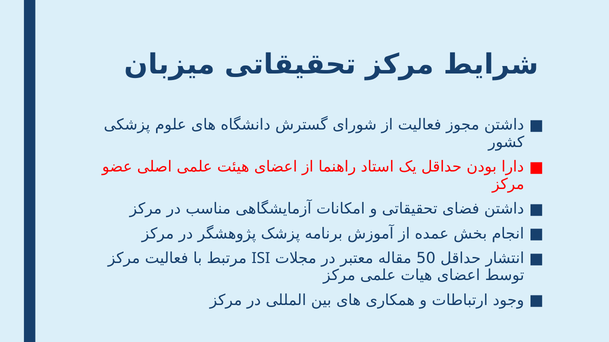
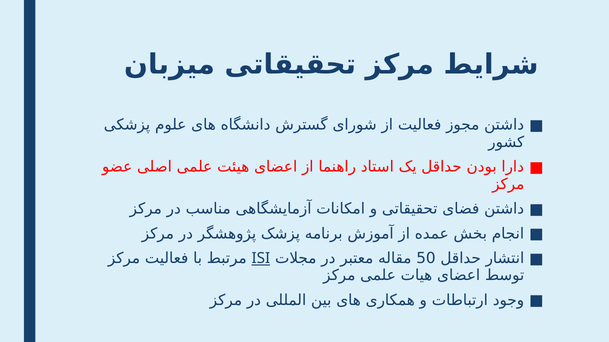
ISI underline: none -> present
